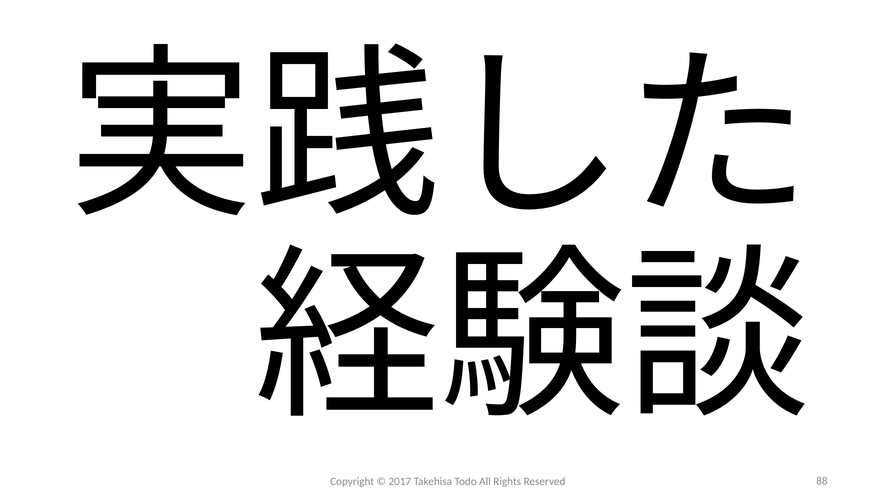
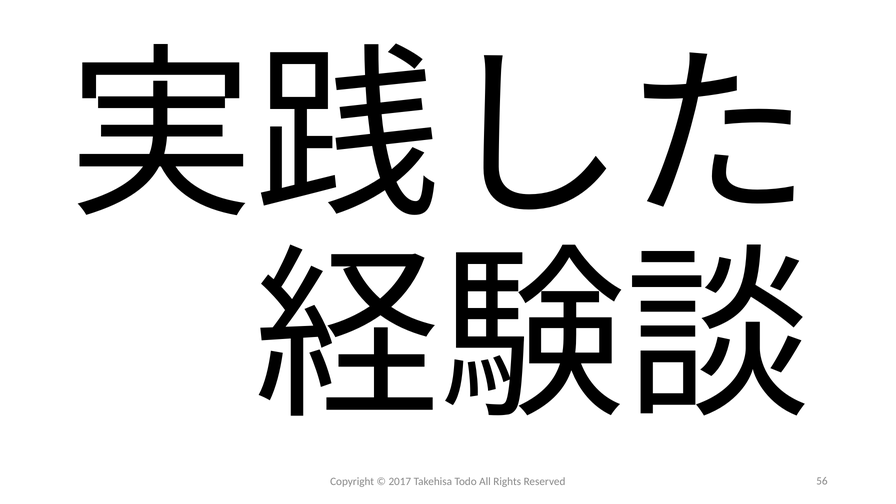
88: 88 -> 56
